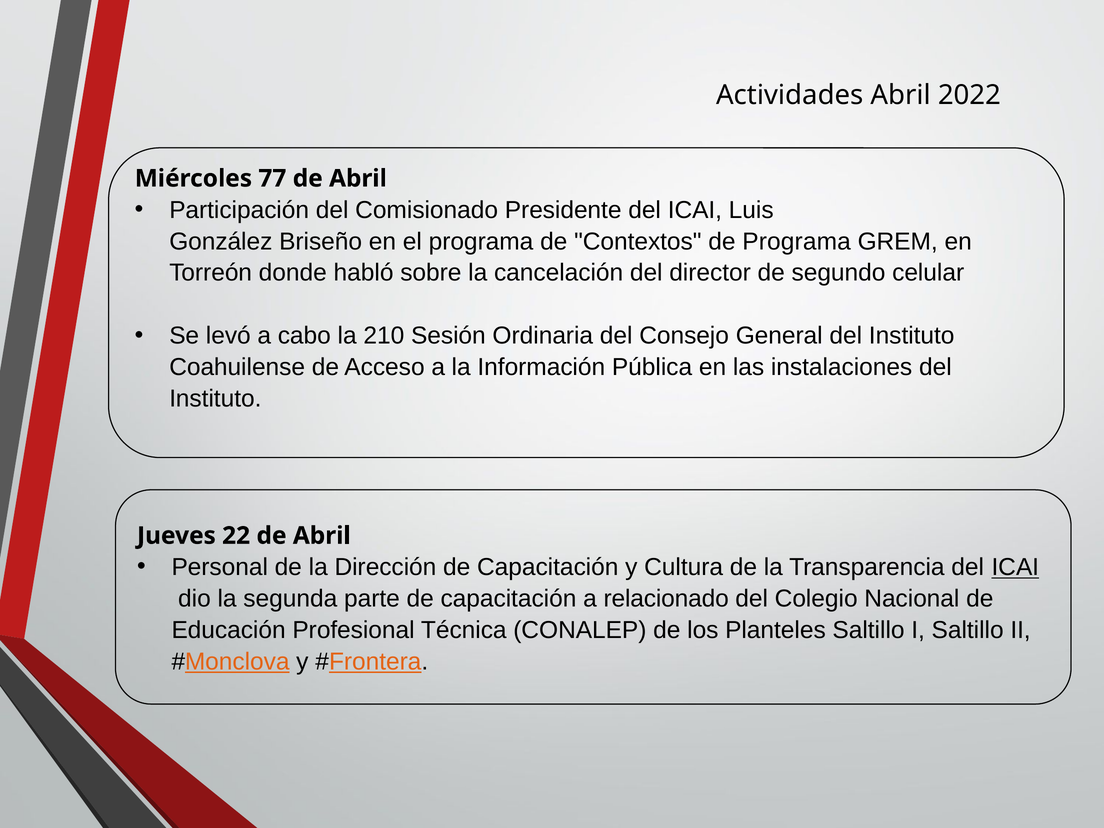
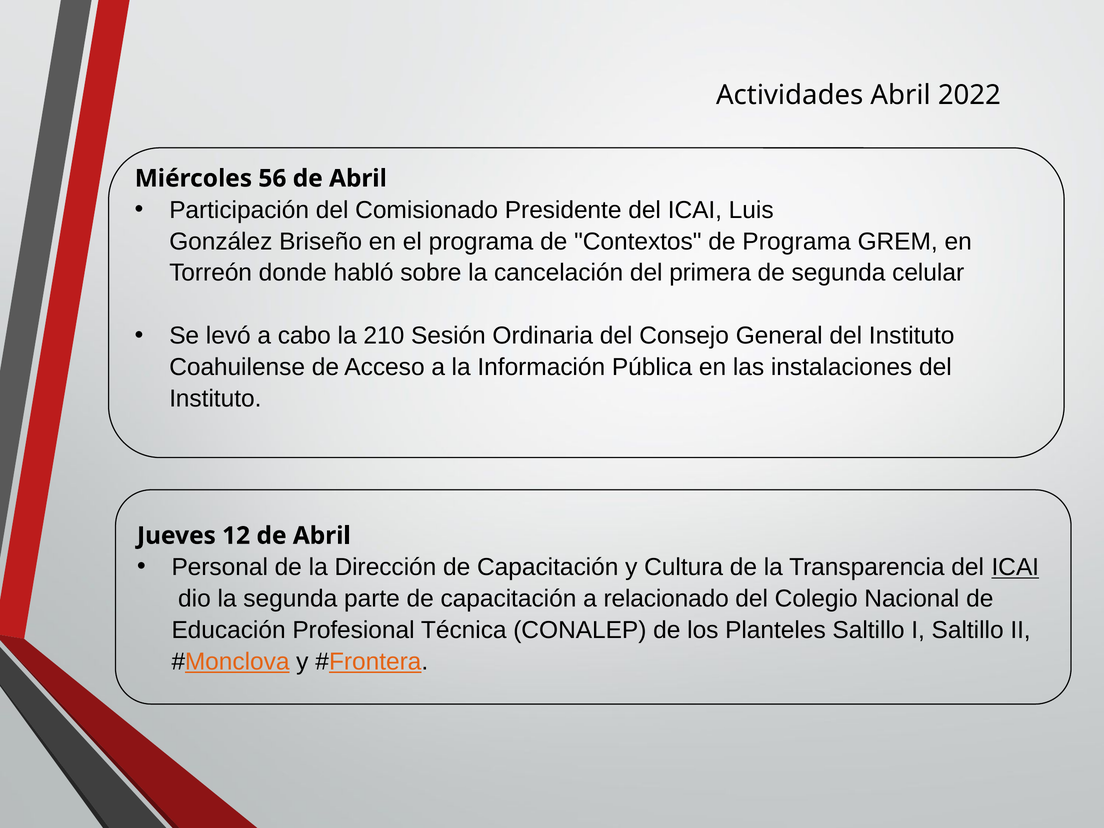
77: 77 -> 56
director: director -> primera
de segundo: segundo -> segunda
22: 22 -> 12
